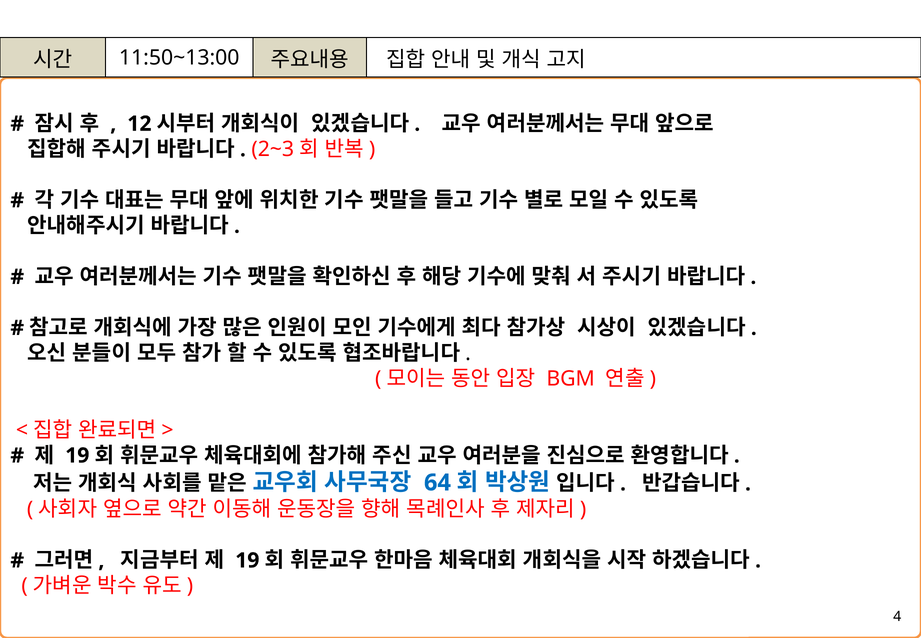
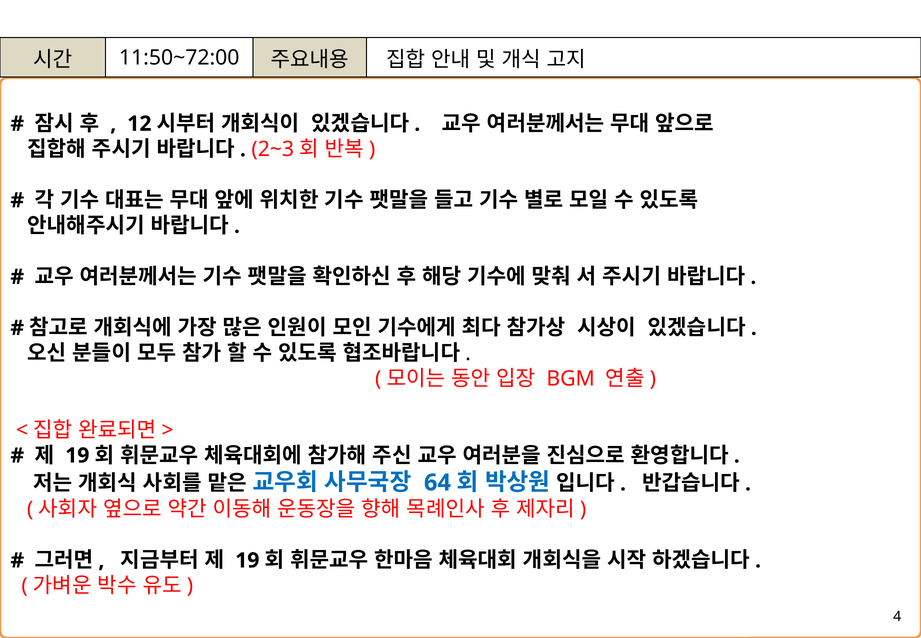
11:50~13:00: 11:50~13:00 -> 11:50~72:00
